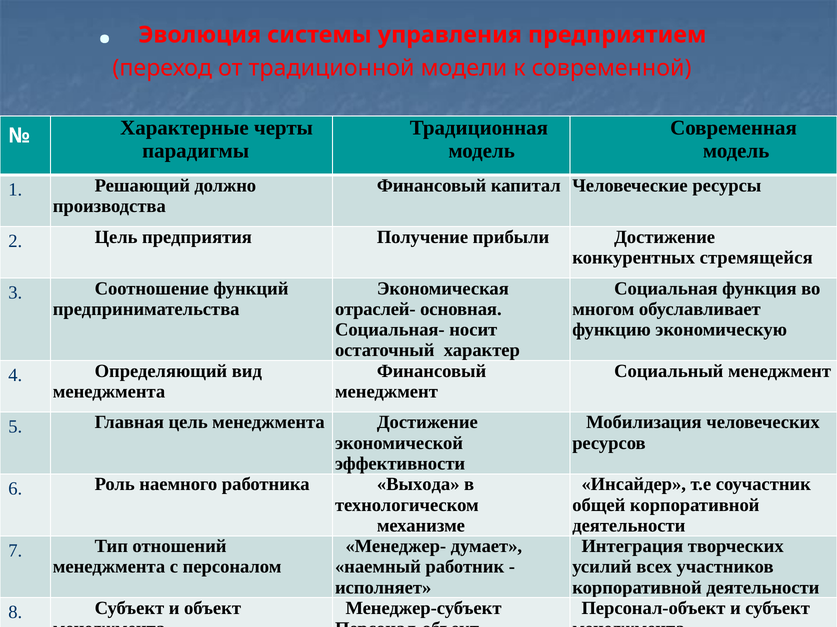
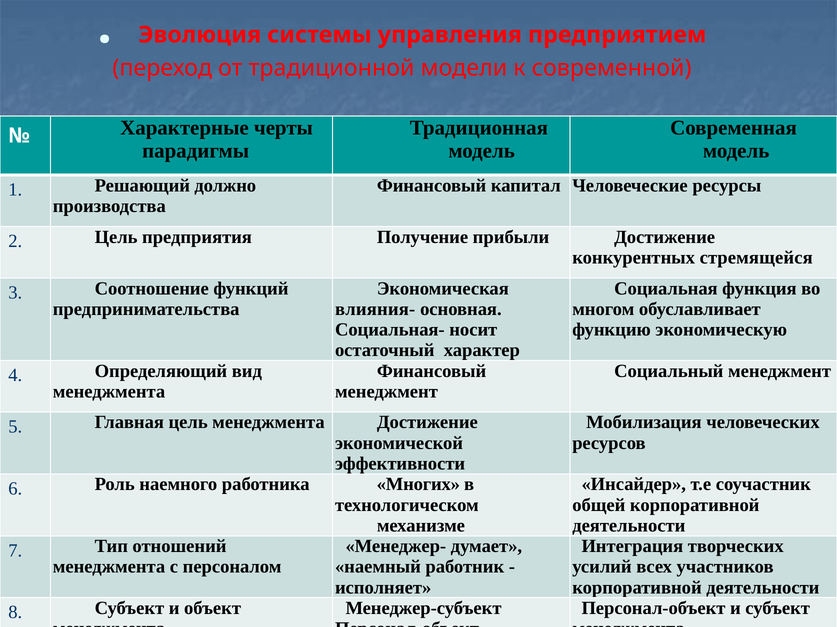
отраслей-: отраслей- -> влияния-
Выхода: Выхода -> Многих
